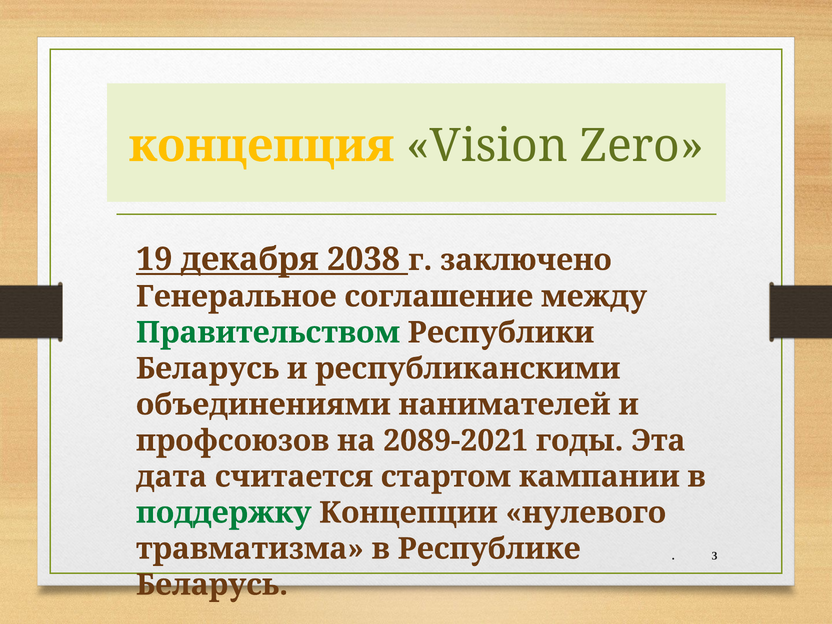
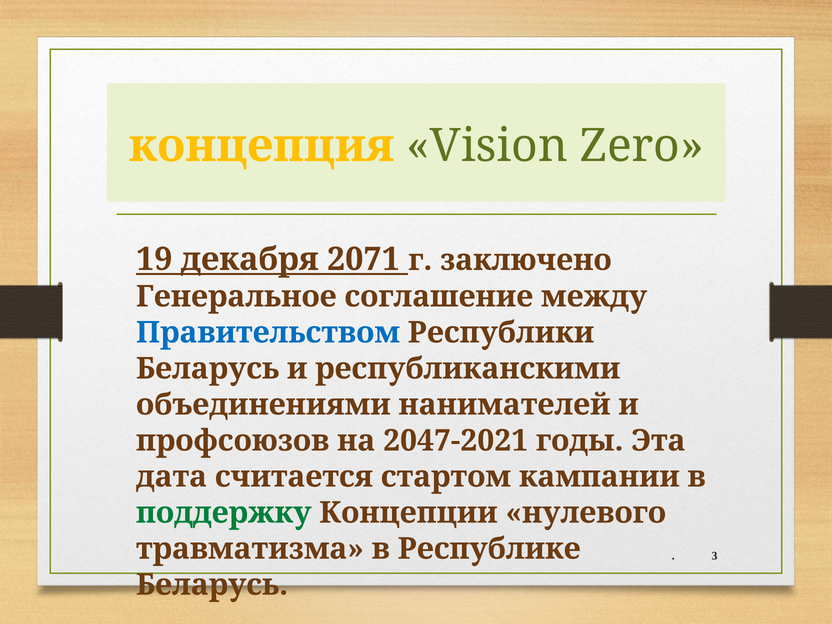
2038: 2038 -> 2071
Правительством colour: green -> blue
2089-2021: 2089-2021 -> 2047-2021
